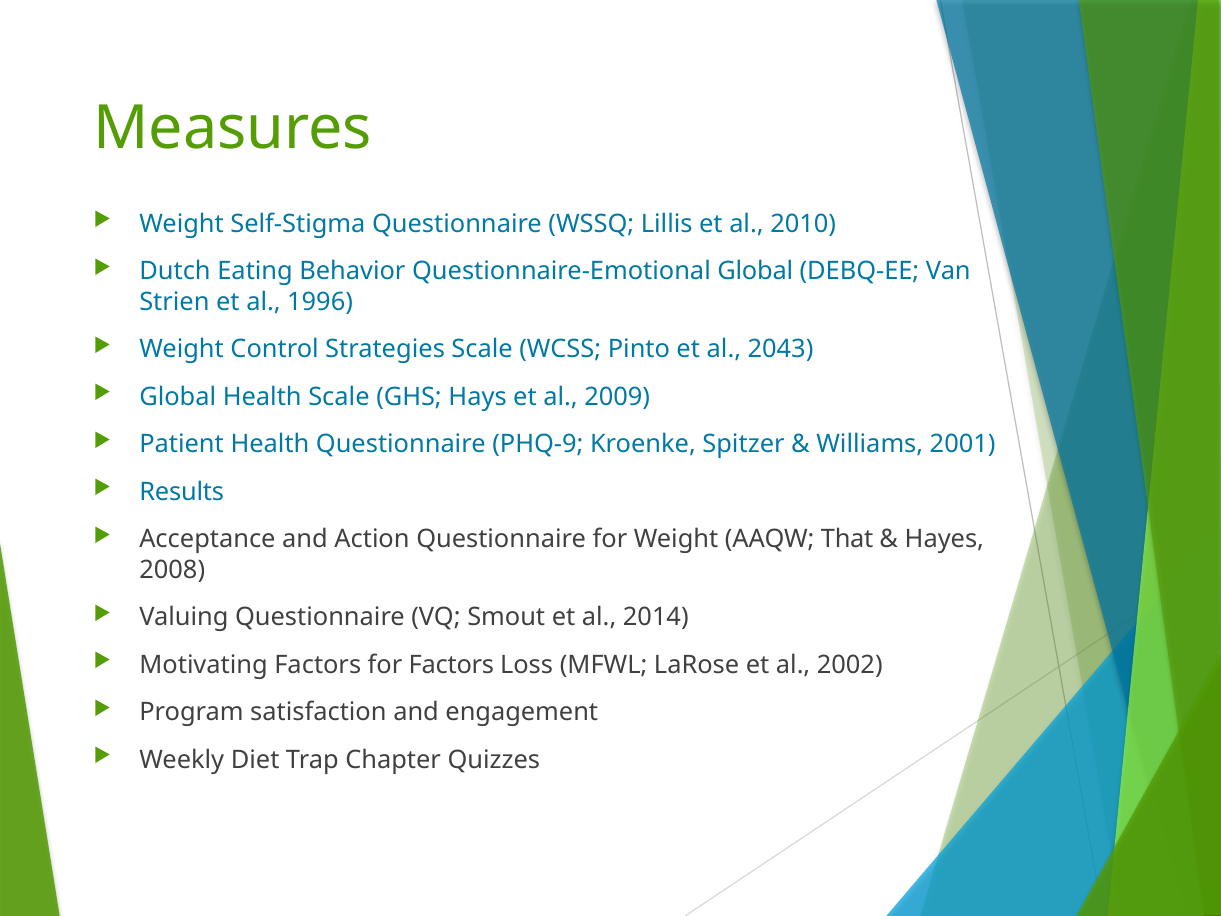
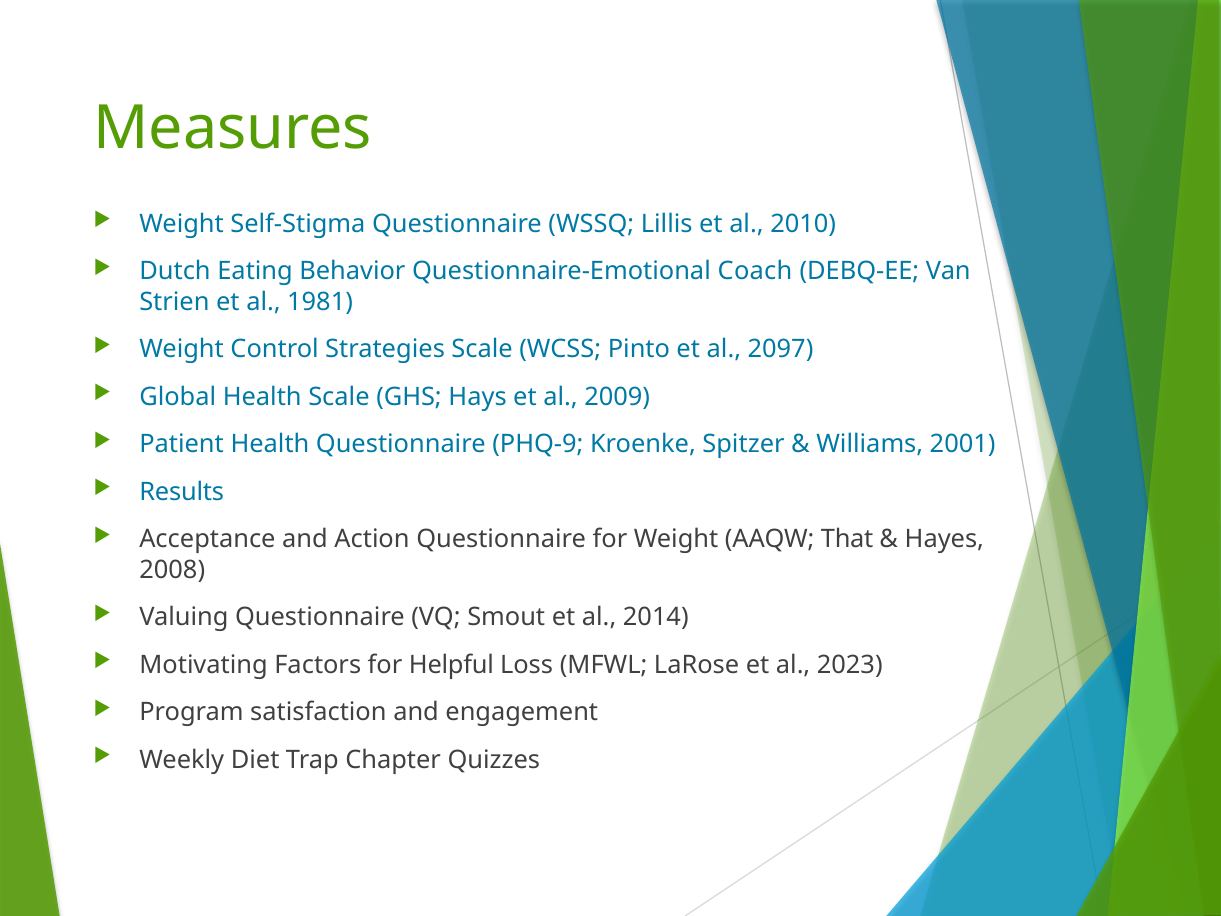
Questionnaire-Emotional Global: Global -> Coach
1996: 1996 -> 1981
2043: 2043 -> 2097
for Factors: Factors -> Helpful
2002: 2002 -> 2023
